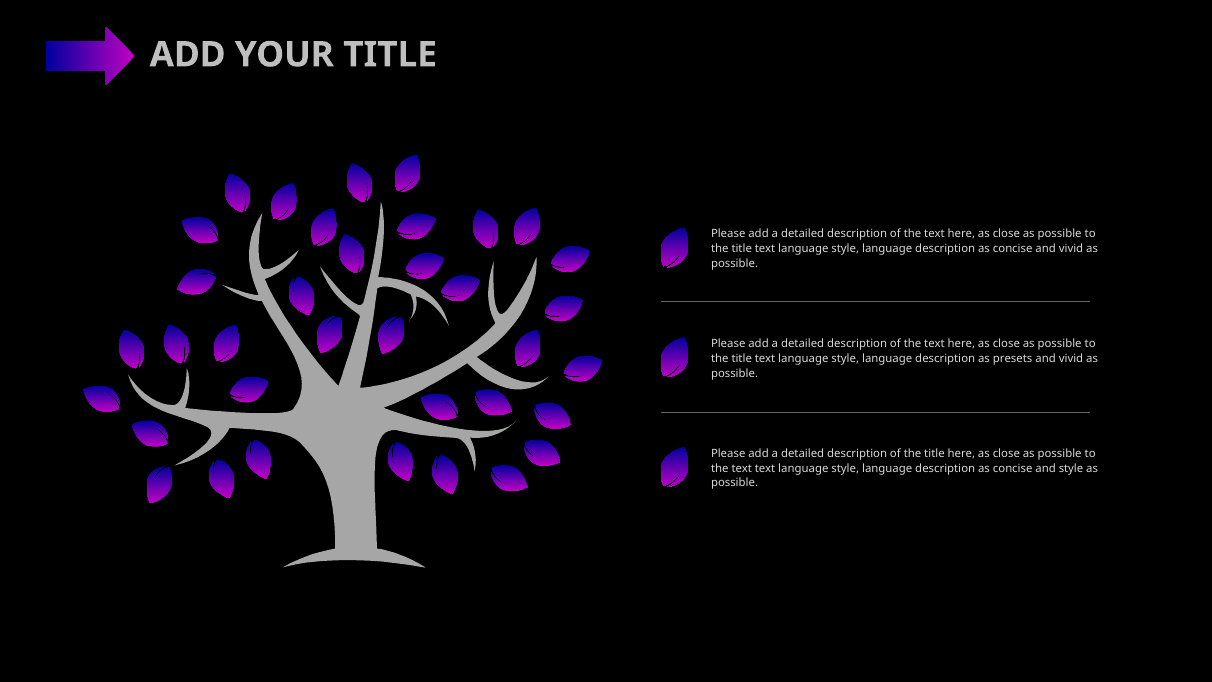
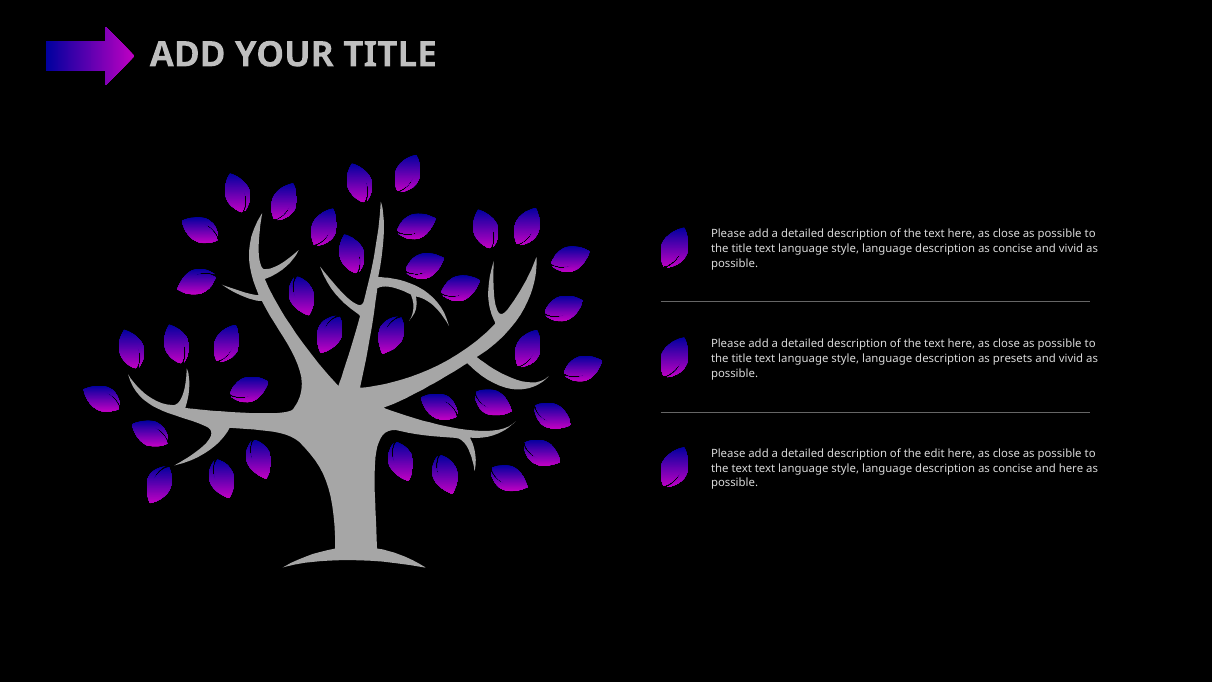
of the title: title -> edit
and style: style -> here
